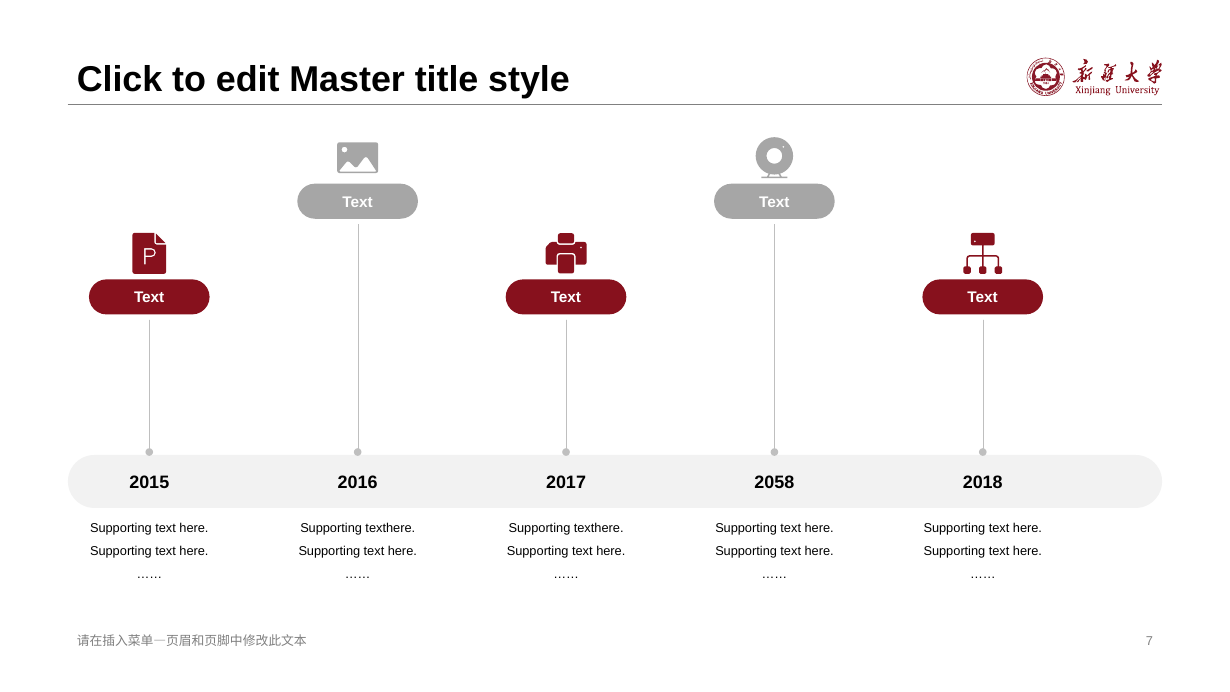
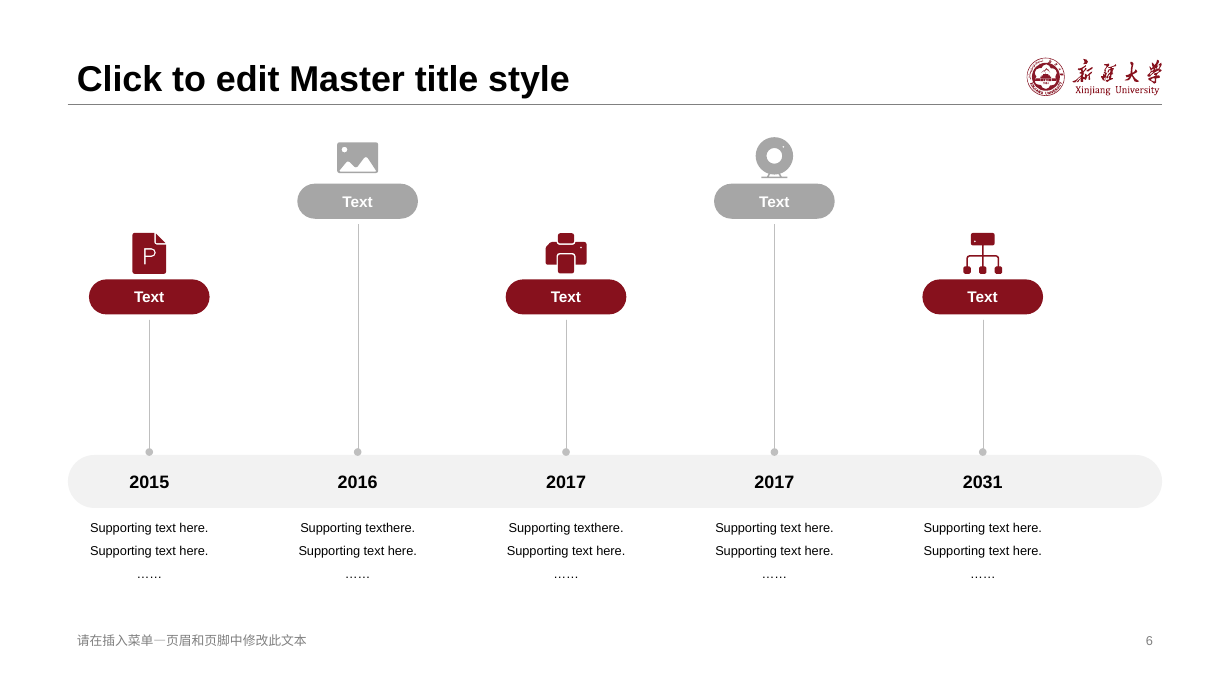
2058 at (774, 483): 2058 -> 2017
2018: 2018 -> 2031
7: 7 -> 6
